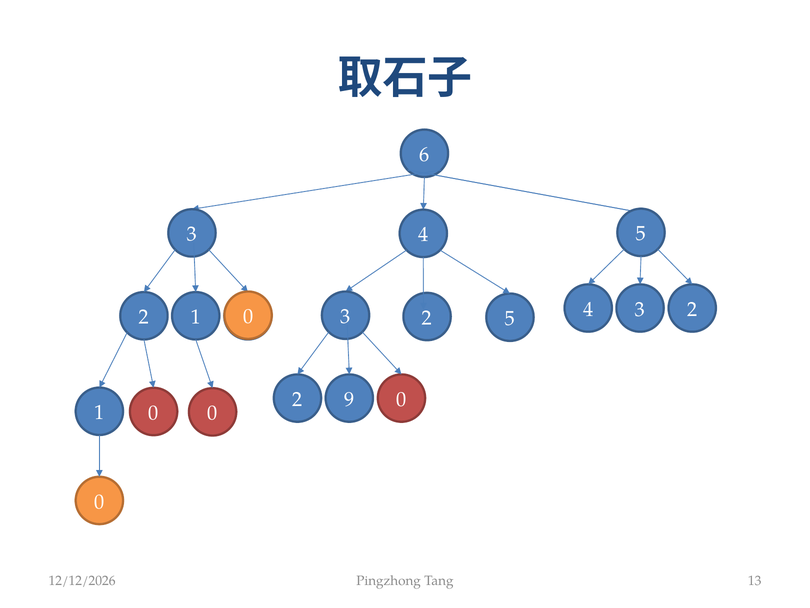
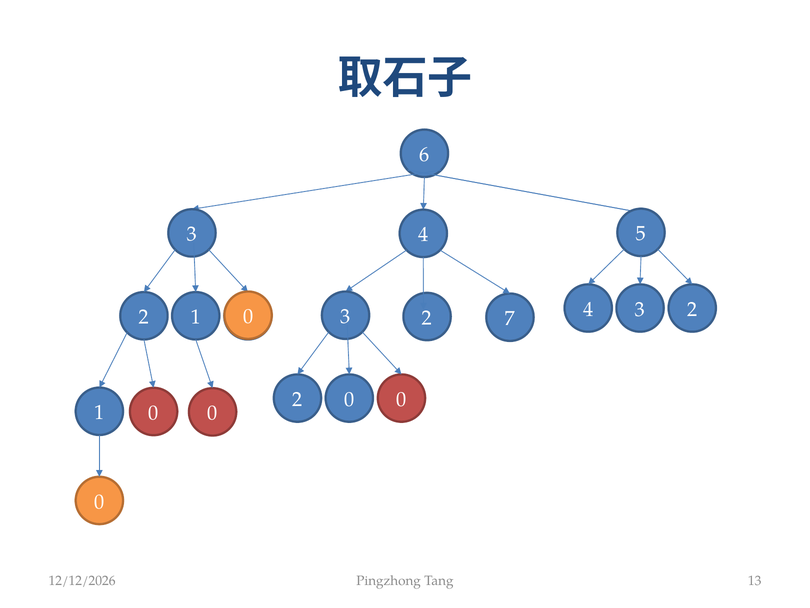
2 5: 5 -> 7
9 at (349, 399): 9 -> 0
